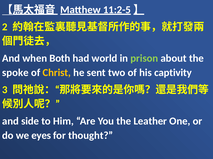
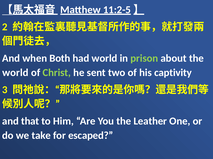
spoke at (15, 73): spoke -> world
Christ colour: yellow -> light green
side: side -> that
eyes: eyes -> take
thought: thought -> escaped
